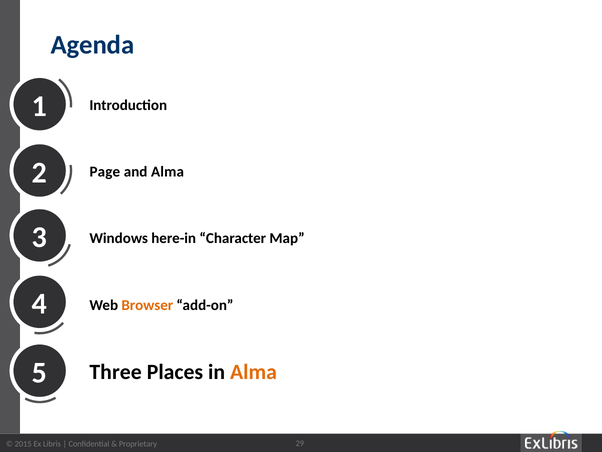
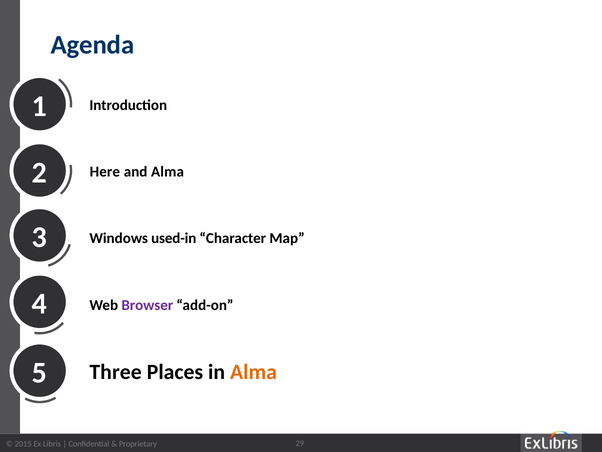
Page: Page -> Here
here-in: here-in -> used-in
Browser colour: orange -> purple
